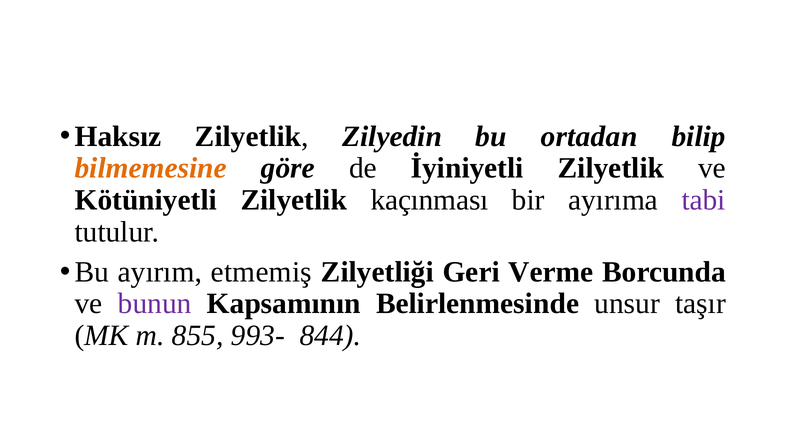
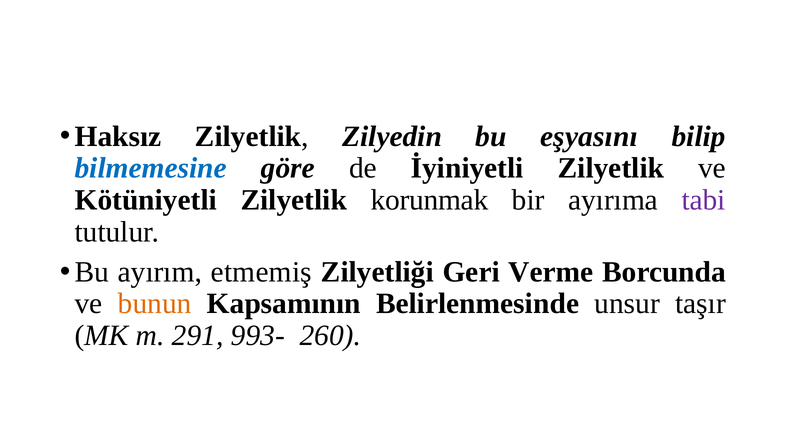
ortadan: ortadan -> eşyasını
bilmemesine colour: orange -> blue
kaçınması: kaçınması -> korunmak
bunun colour: purple -> orange
855: 855 -> 291
844: 844 -> 260
